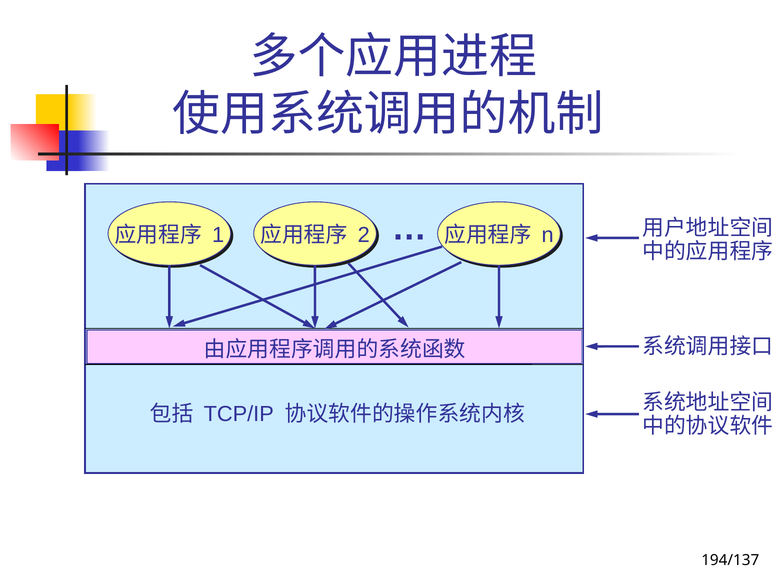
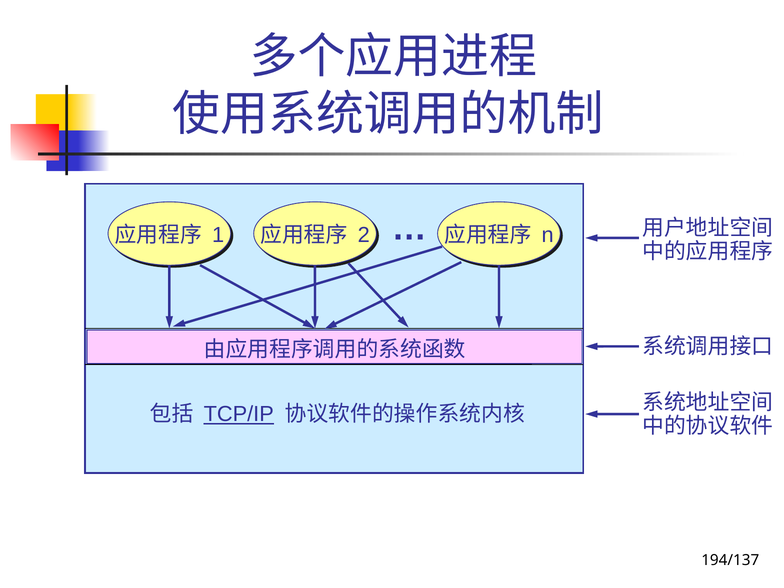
TCP/IP underline: none -> present
